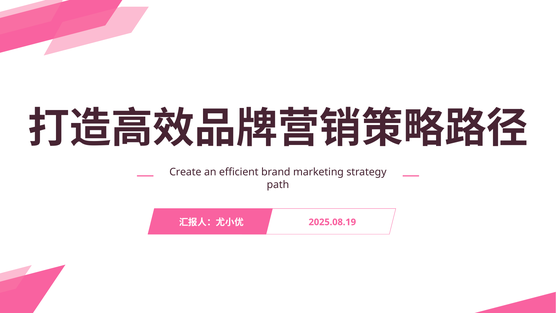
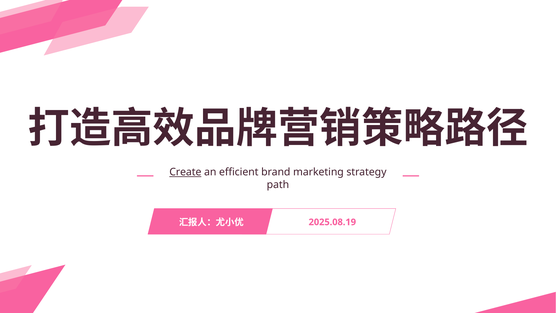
Create underline: none -> present
